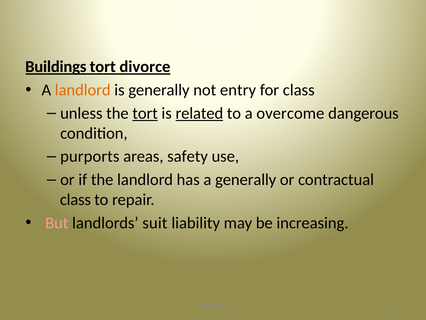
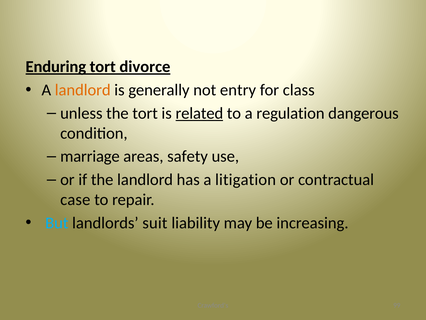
Buildings: Buildings -> Enduring
tort at (145, 113) underline: present -> none
overcome: overcome -> regulation
purports: purports -> marriage
a generally: generally -> litigation
class at (75, 199): class -> case
But colour: pink -> light blue
